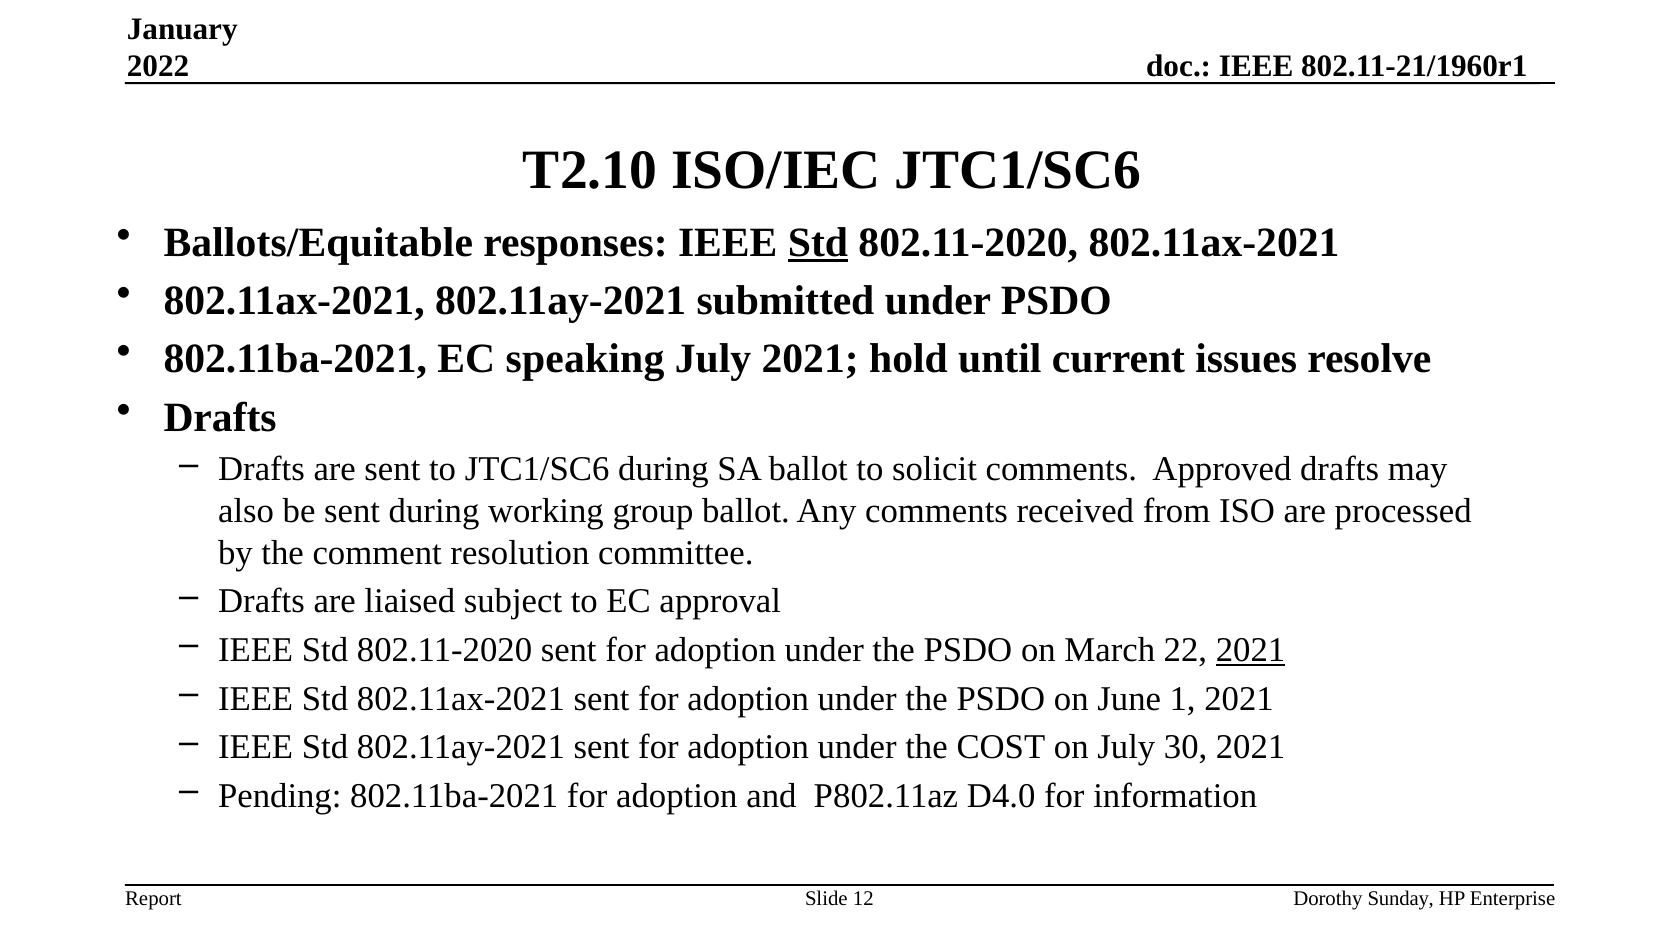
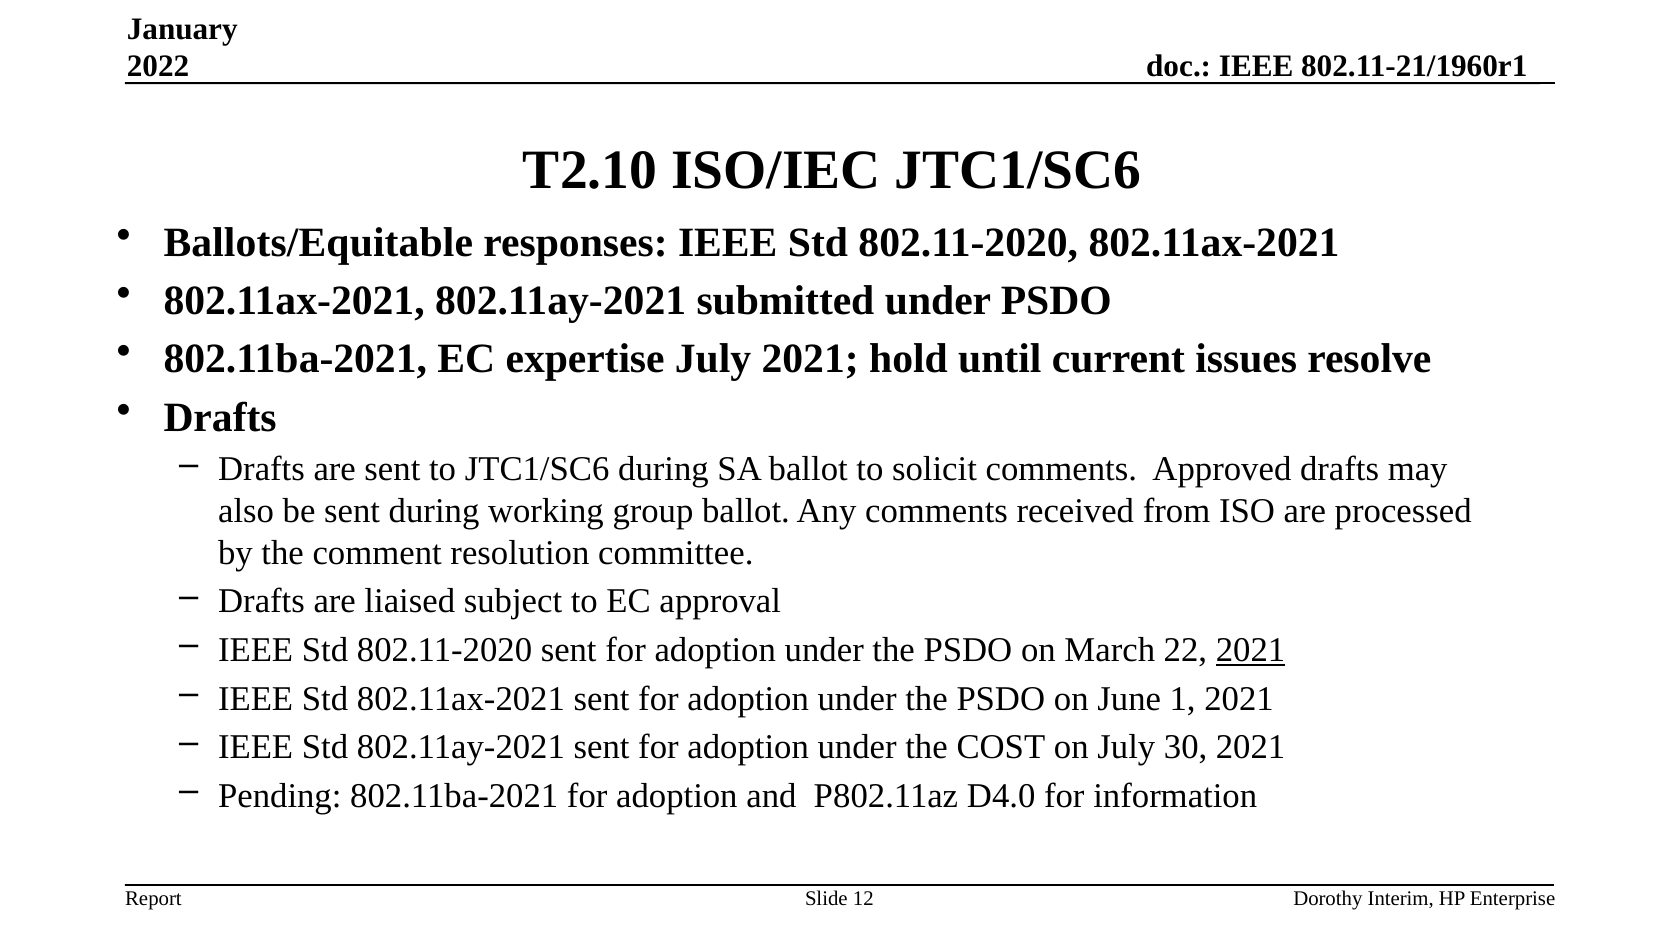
Std at (818, 242) underline: present -> none
speaking: speaking -> expertise
Sunday: Sunday -> Interim
